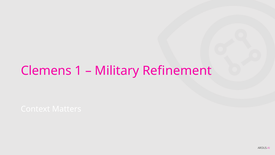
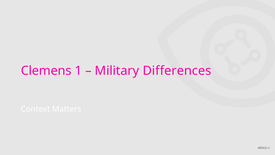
Refinement: Refinement -> Differences
